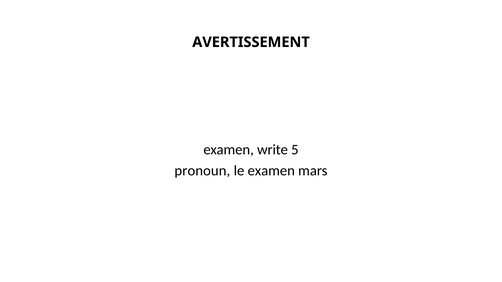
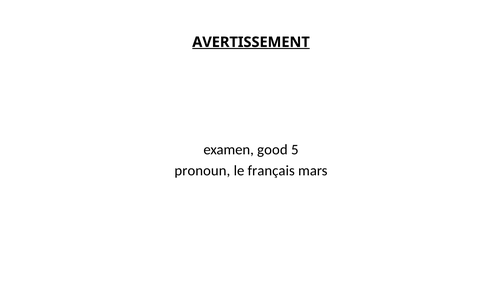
AVERTISSEMENT underline: none -> present
write: write -> good
le examen: examen -> français
